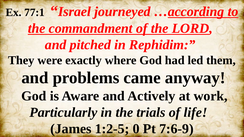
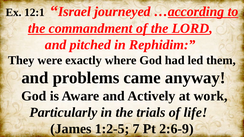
77:1: 77:1 -> 12:1
0: 0 -> 7
7:6-9: 7:6-9 -> 2:6-9
